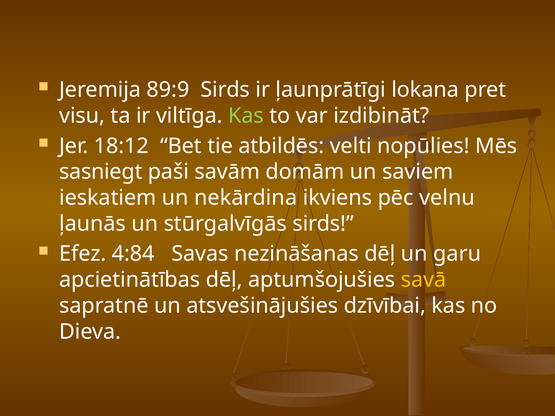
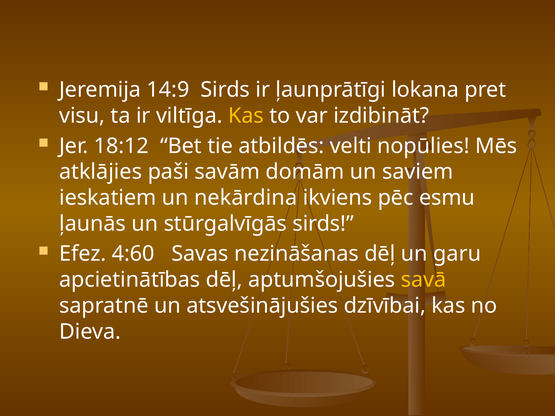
89:9: 89:9 -> 14:9
Kas at (246, 116) colour: light green -> yellow
sasniegt: sasniegt -> atklājies
velnu: velnu -> esmu
4:84: 4:84 -> 4:60
